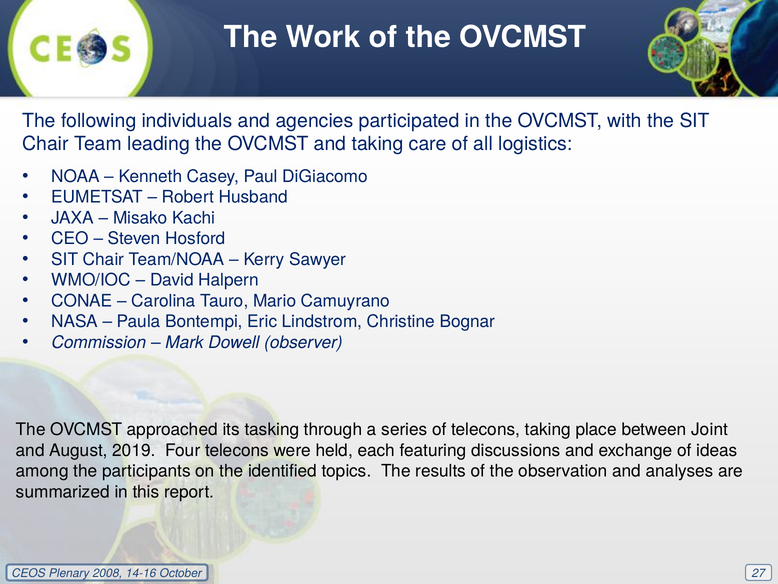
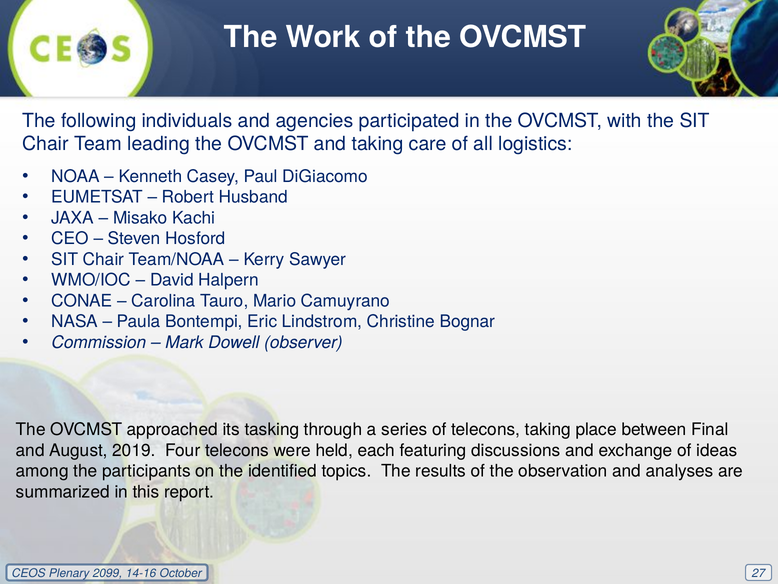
Joint: Joint -> Final
2008: 2008 -> 2099
